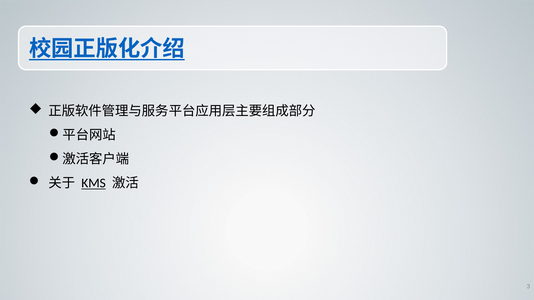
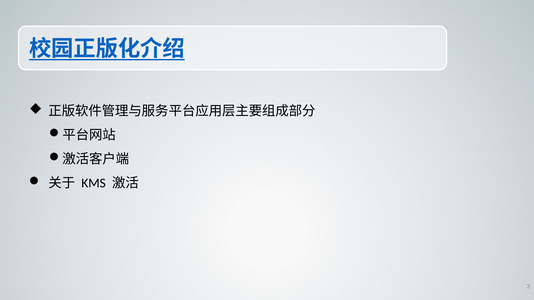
KMS underline: present -> none
